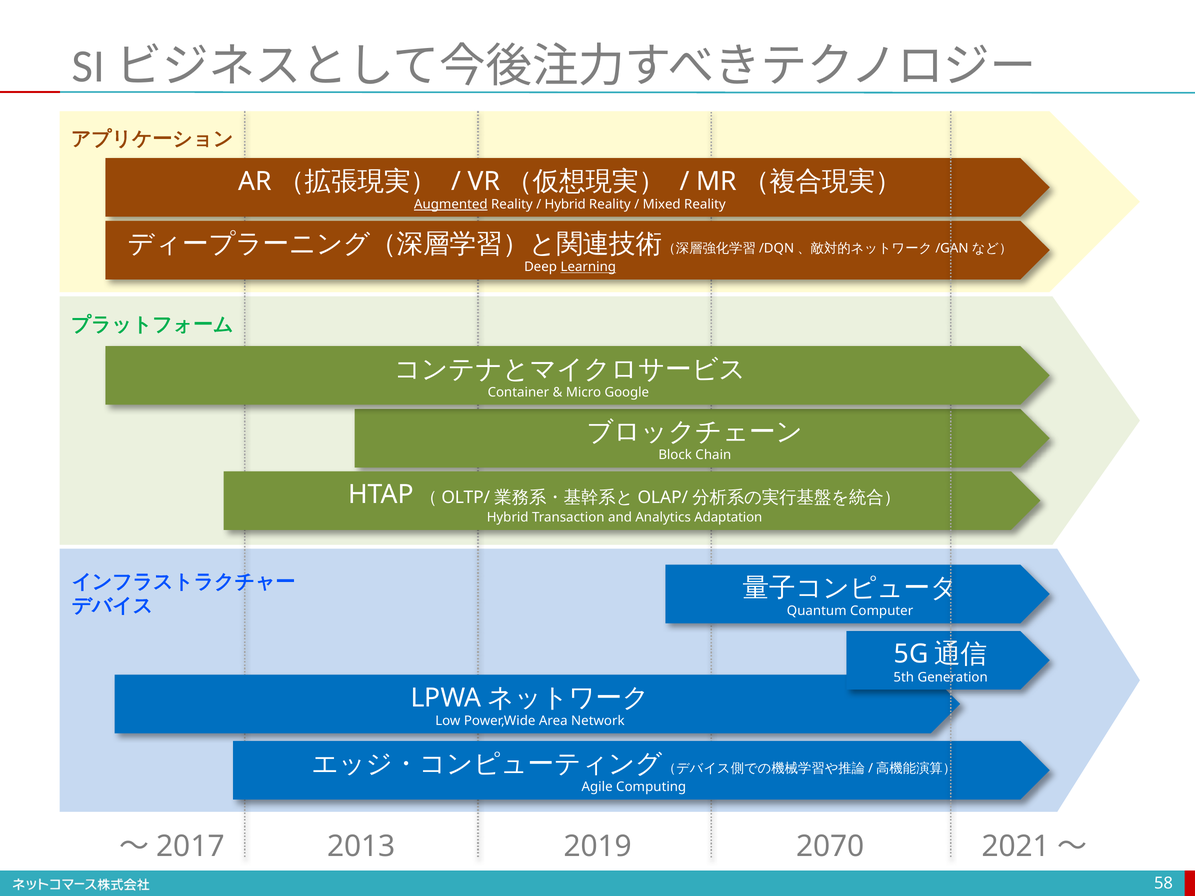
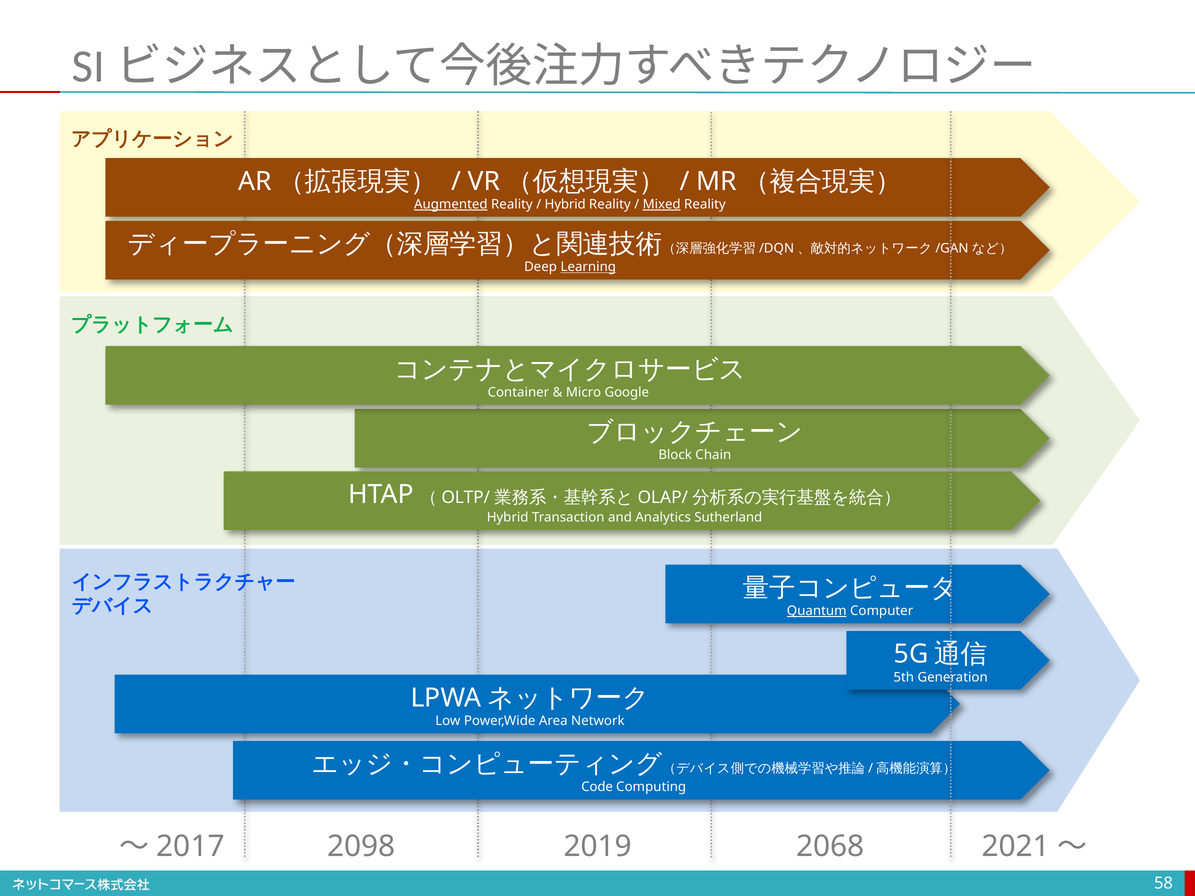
Mixed underline: none -> present
Adaptation: Adaptation -> Sutherland
Quantum underline: none -> present
Agile: Agile -> Code
2013: 2013 -> 2098
2070: 2070 -> 2068
